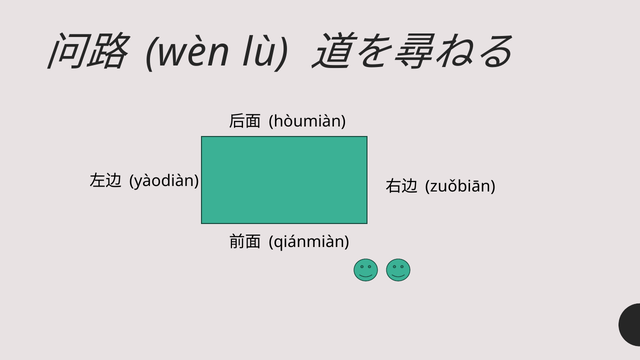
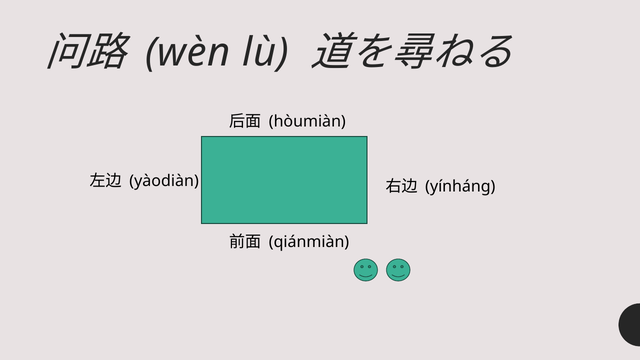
zuǒbiān: zuǒbiān -> yínháng
